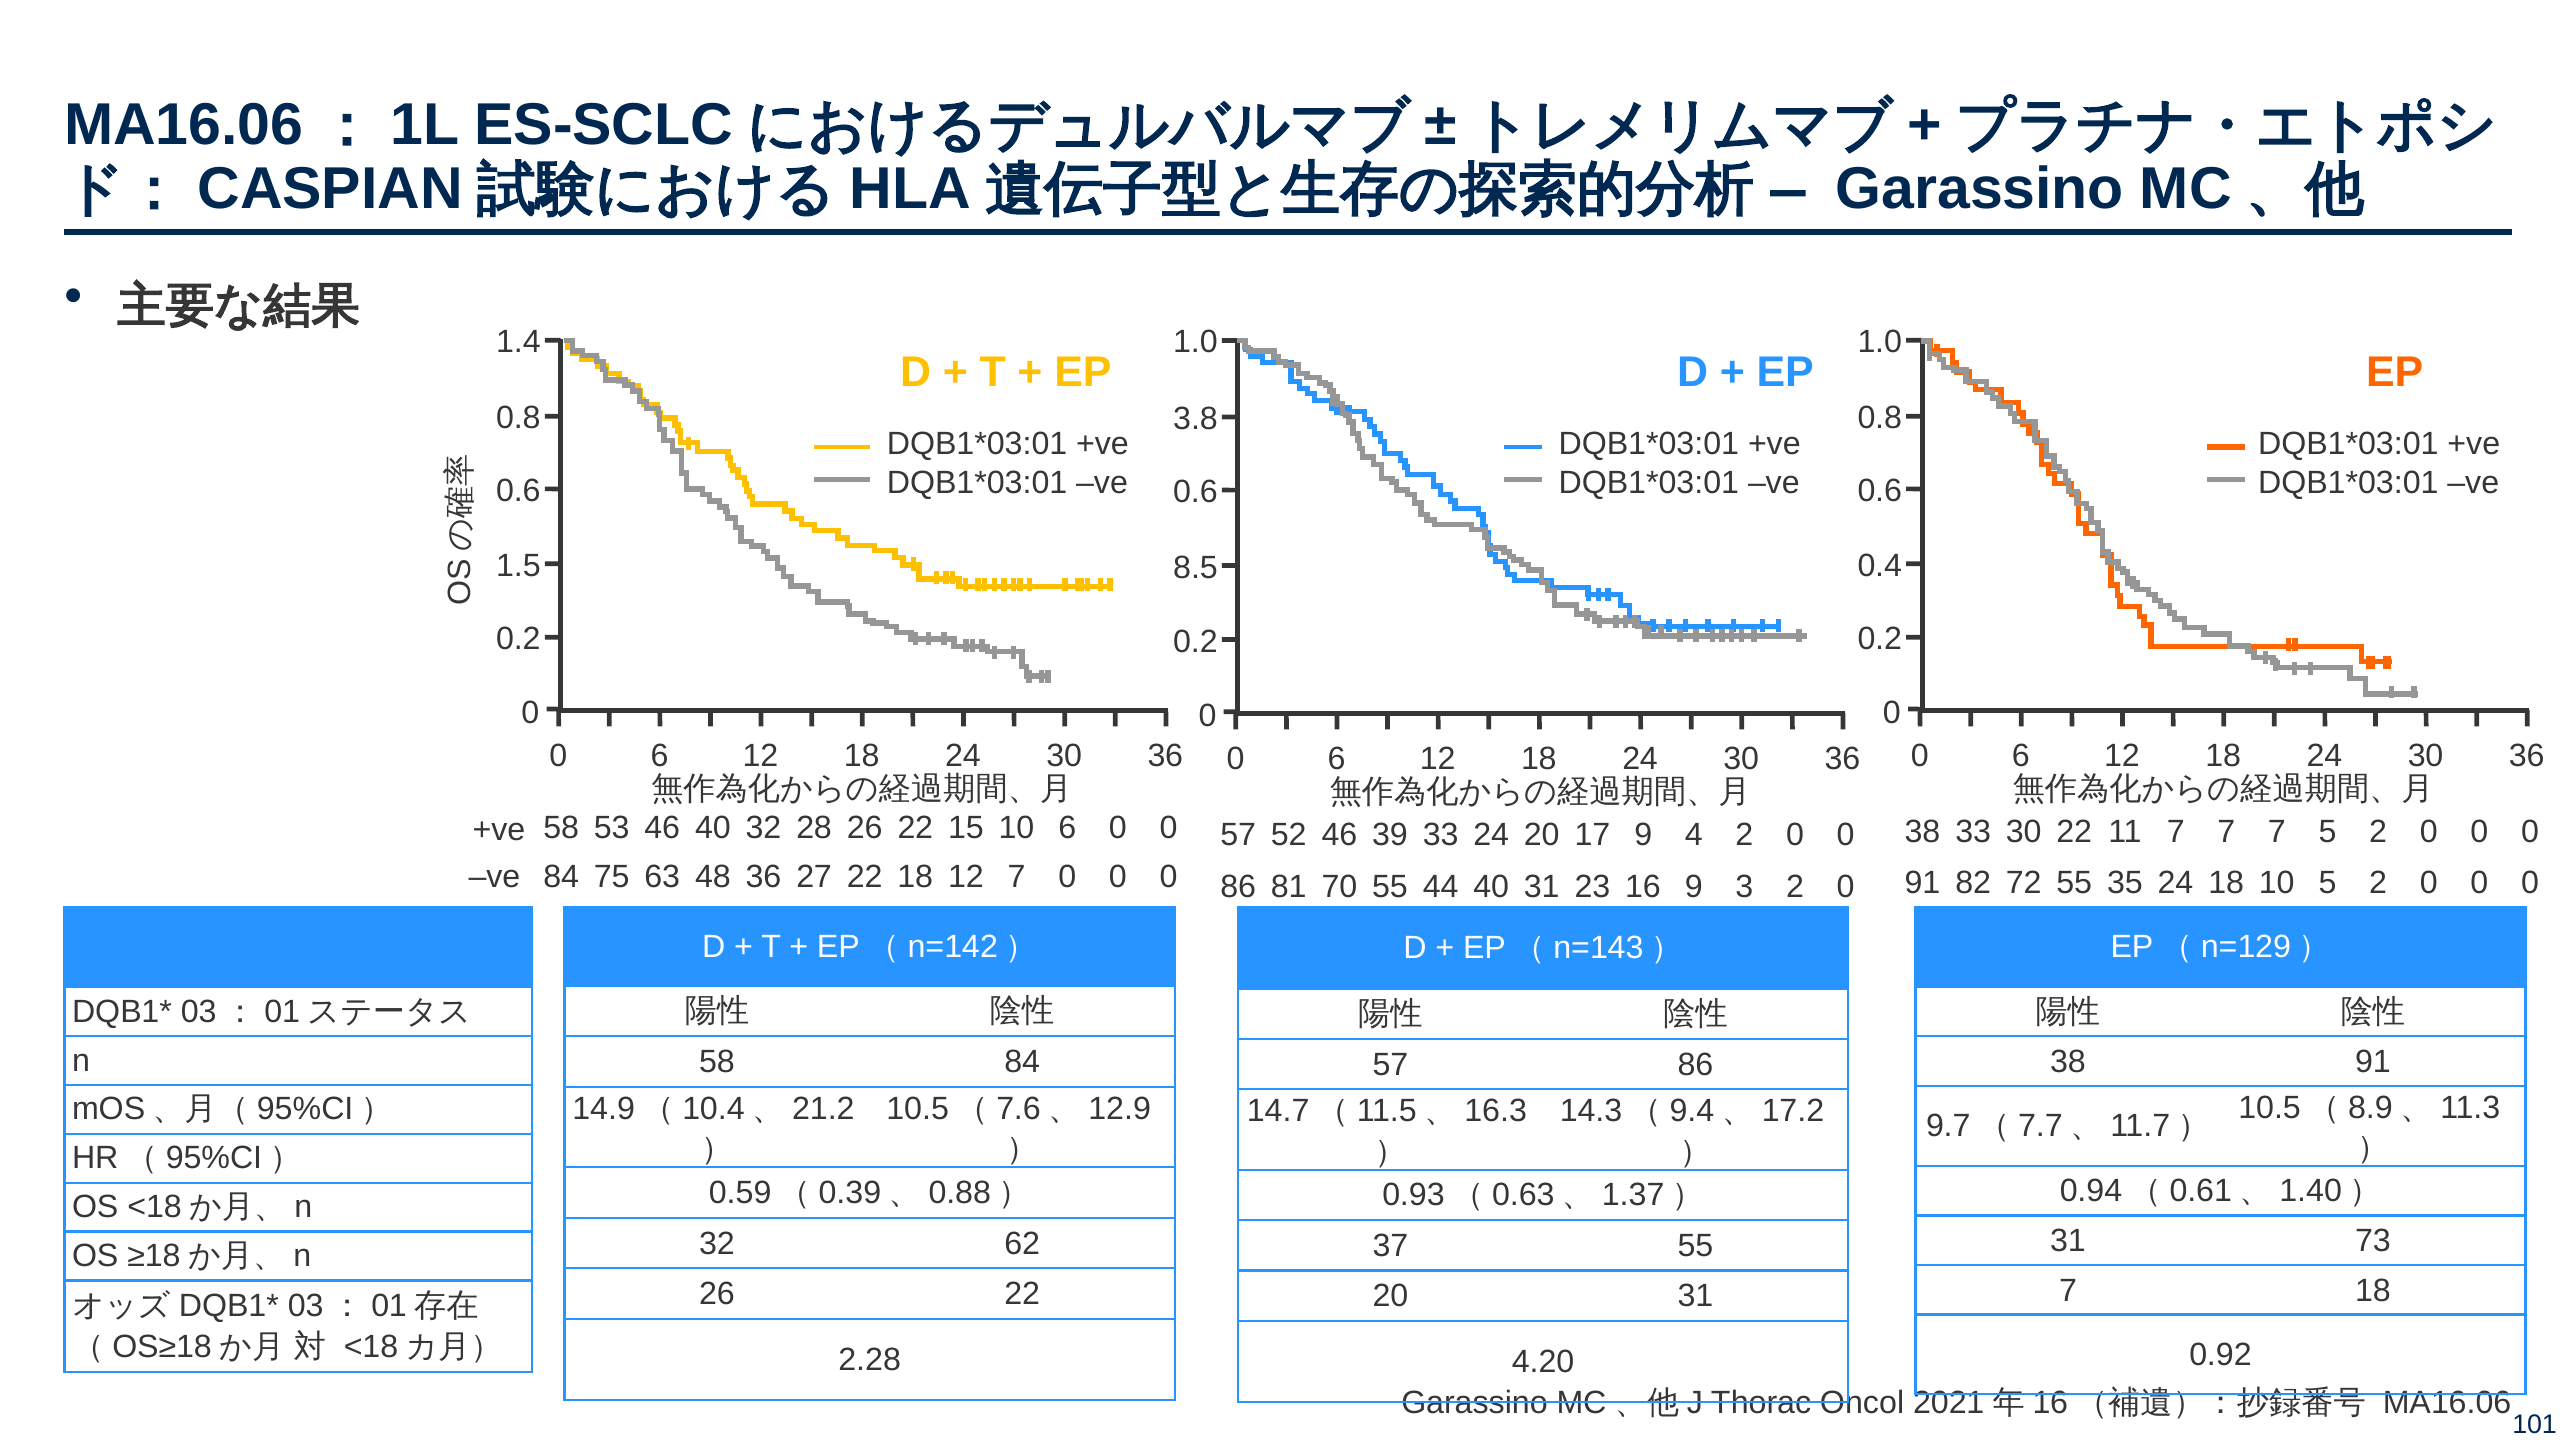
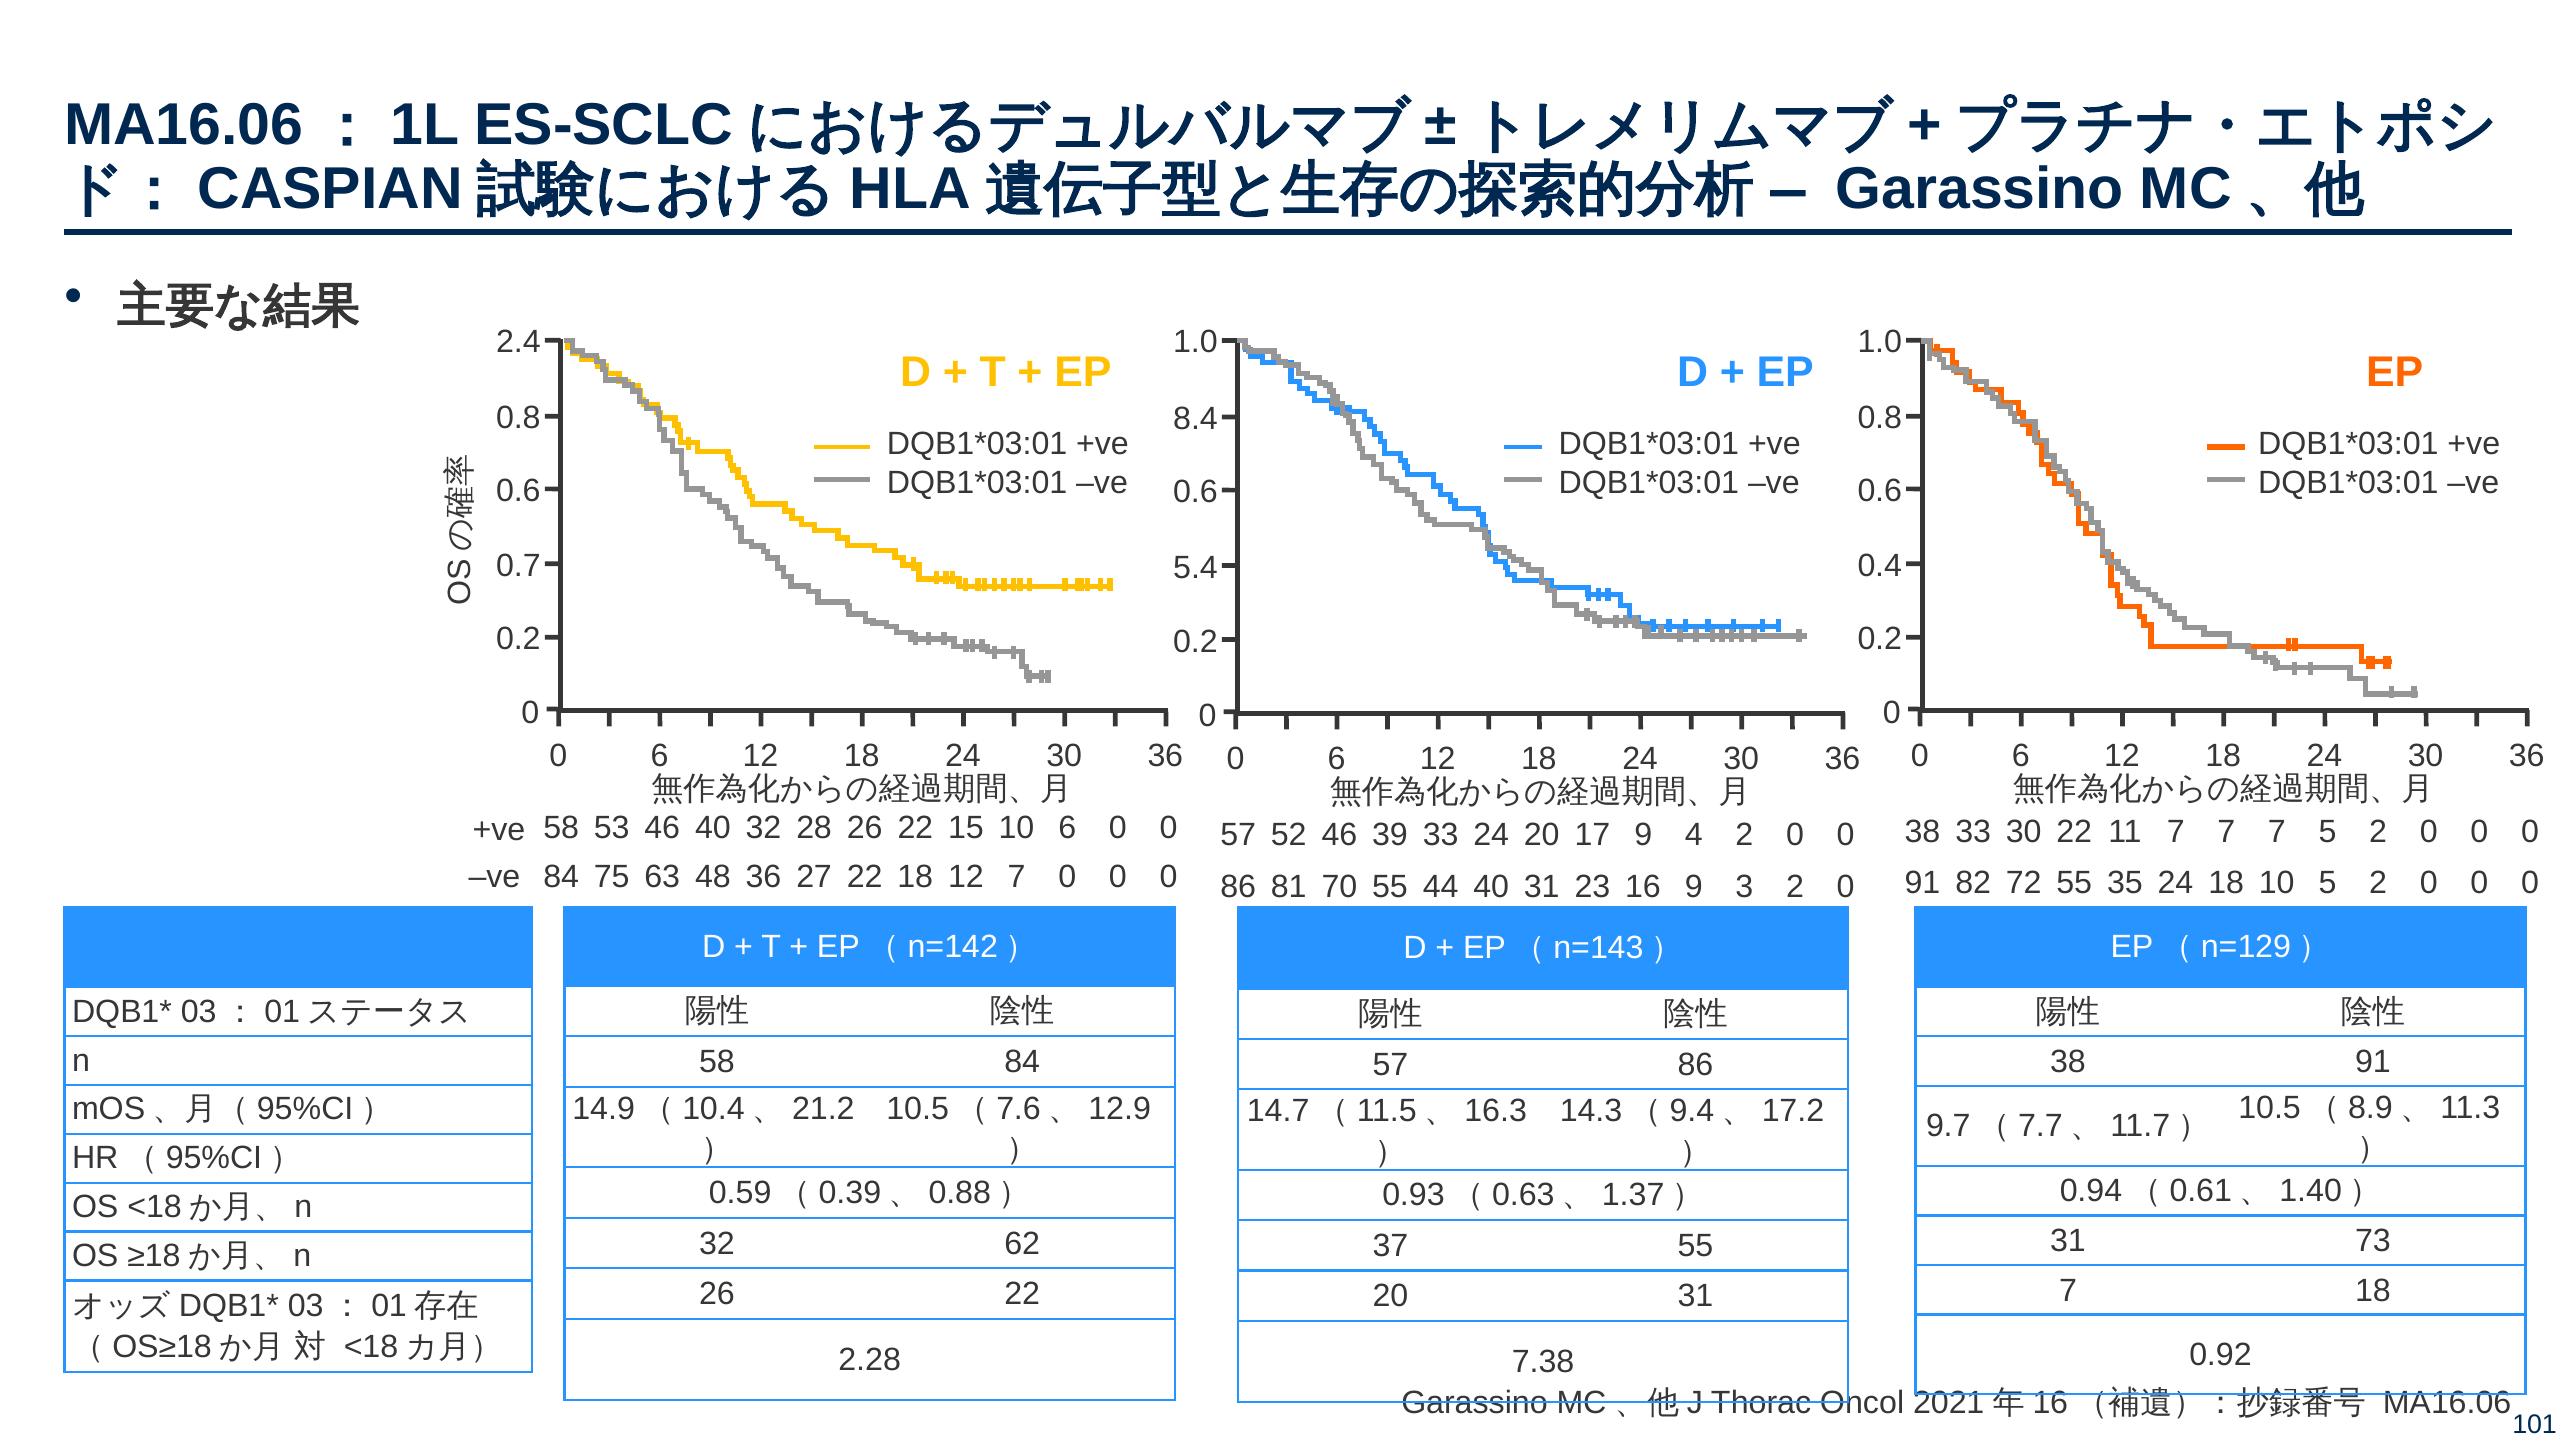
1.4: 1.4 -> 2.4
3.8: 3.8 -> 8.4
1.5: 1.5 -> 0.7
8.5: 8.5 -> 5.4
4.20: 4.20 -> 7.38
